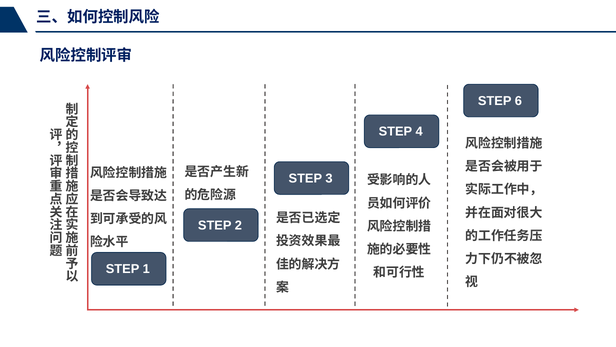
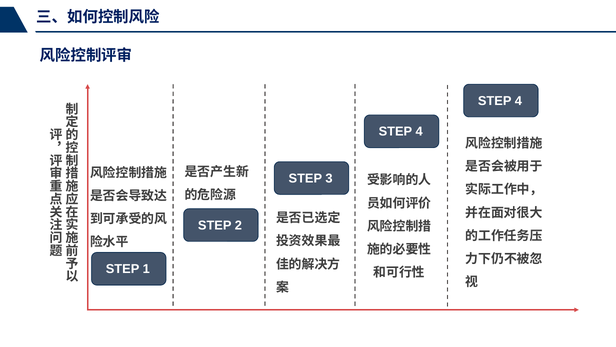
6 at (518, 101): 6 -> 4
